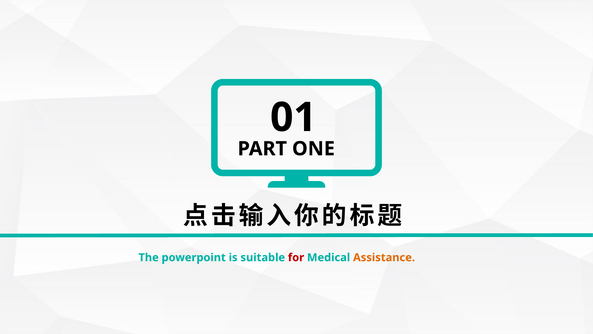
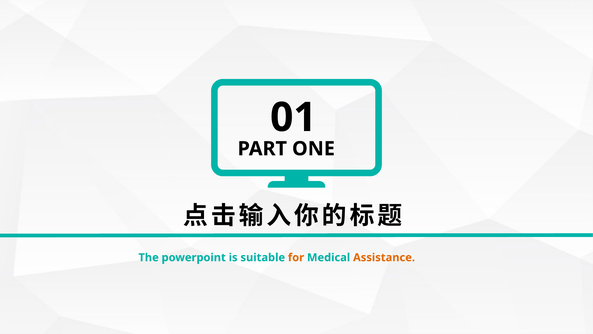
for colour: red -> orange
